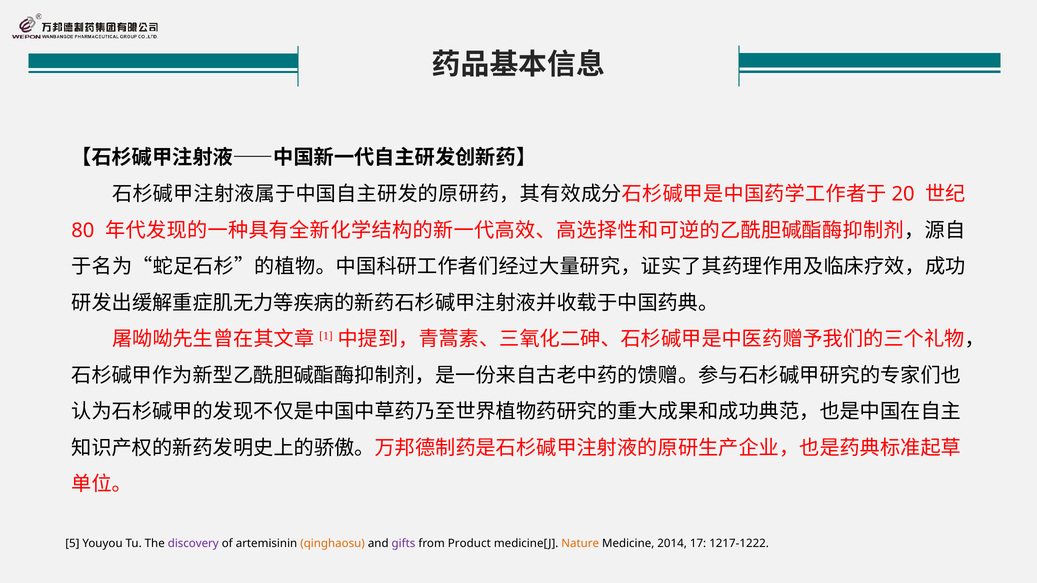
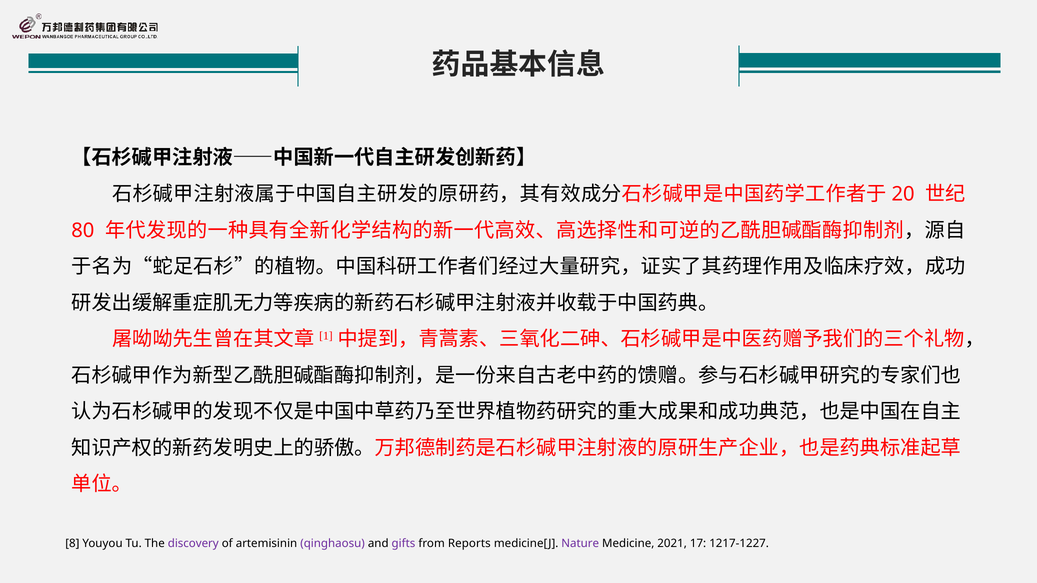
5: 5 -> 8
qinghaosu colour: orange -> purple
Product: Product -> Reports
Nature colour: orange -> purple
2014: 2014 -> 2021
1217-1222: 1217-1222 -> 1217-1227
